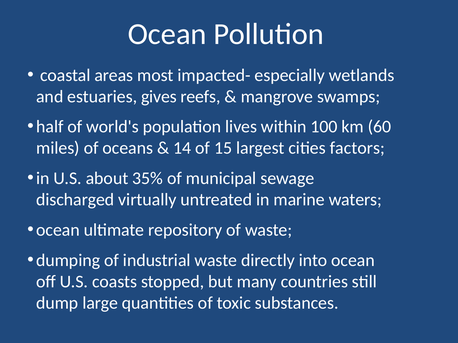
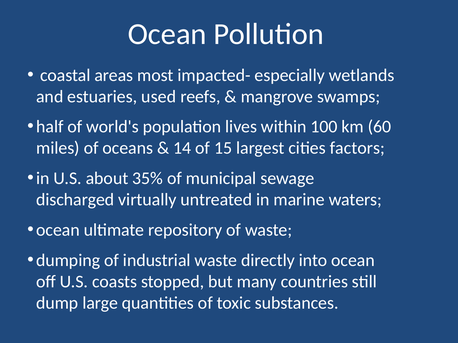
gives: gives -> used
